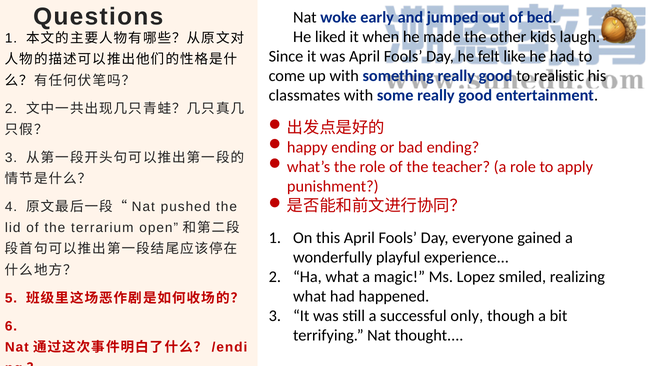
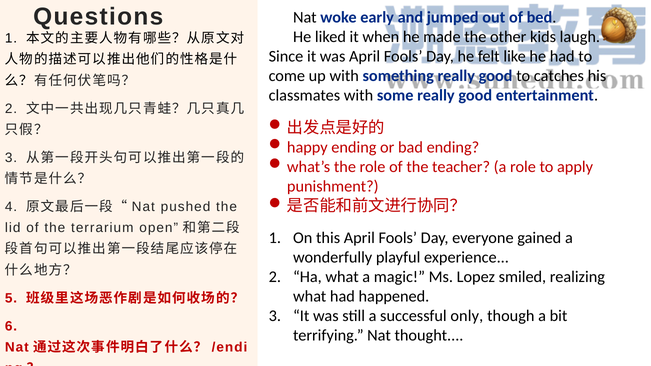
realistic: realistic -> catches
